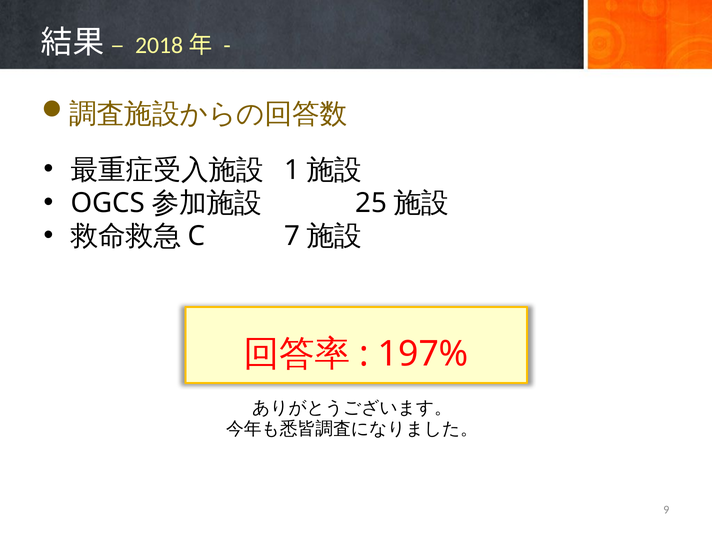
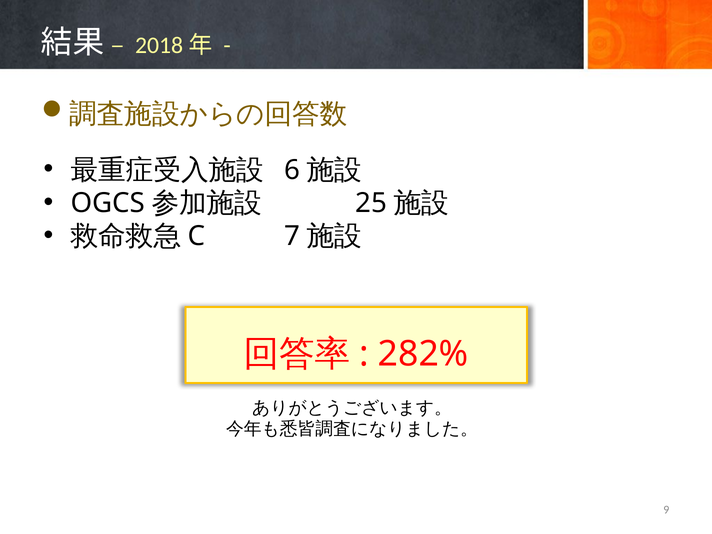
1: 1 -> 6
197%: 197% -> 282%
